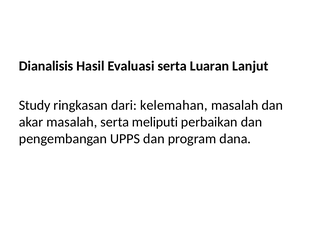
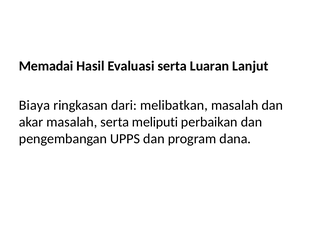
Dianalisis: Dianalisis -> Memadai
Study: Study -> Biaya
kelemahan: kelemahan -> melibatkan
